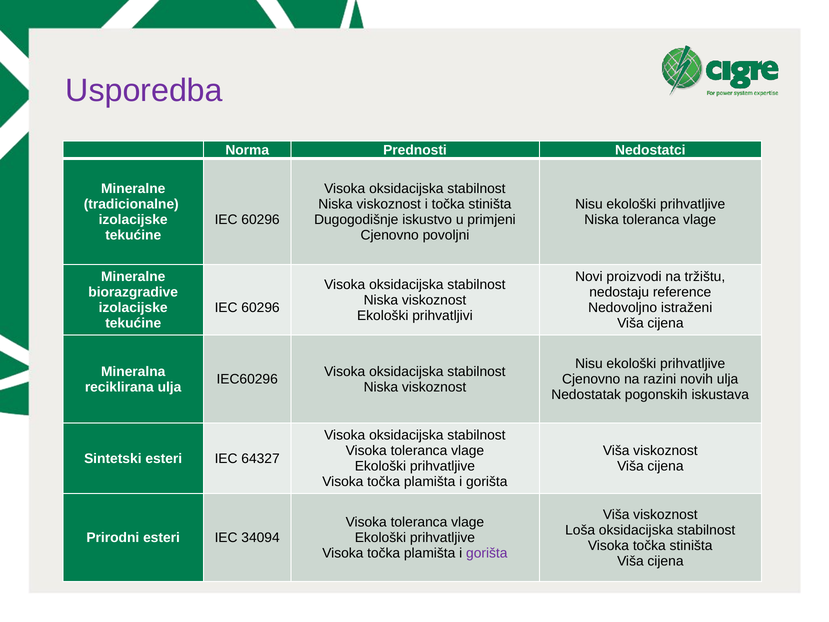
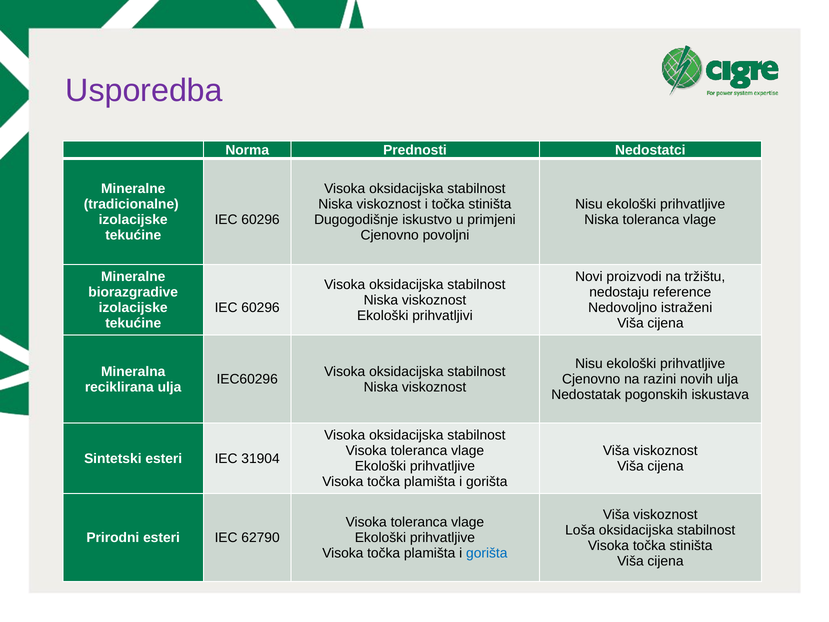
64327: 64327 -> 31904
34094: 34094 -> 62790
gorišta at (487, 553) colour: purple -> blue
